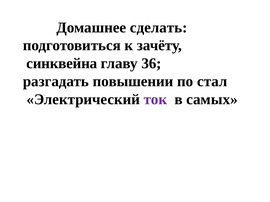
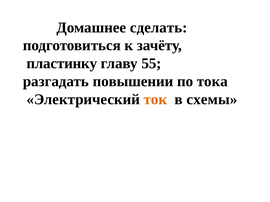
синквейна: синквейна -> пластинку
36: 36 -> 55
стал: стал -> тока
ток colour: purple -> orange
самых: самых -> схемы
